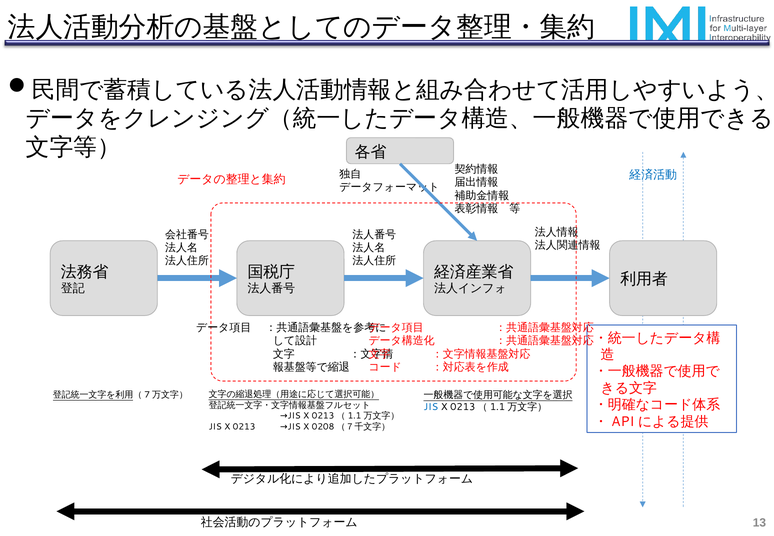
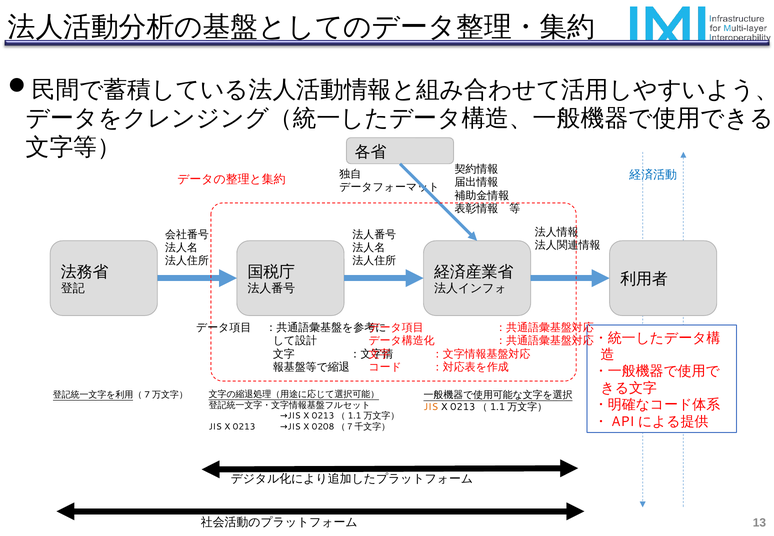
JIS at (431, 407) colour: blue -> orange
